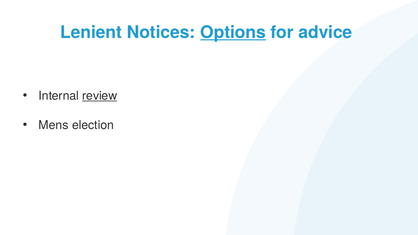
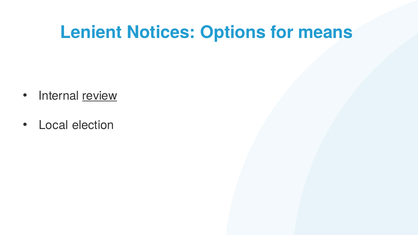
Options underline: present -> none
advice: advice -> means
Mens: Mens -> Local
